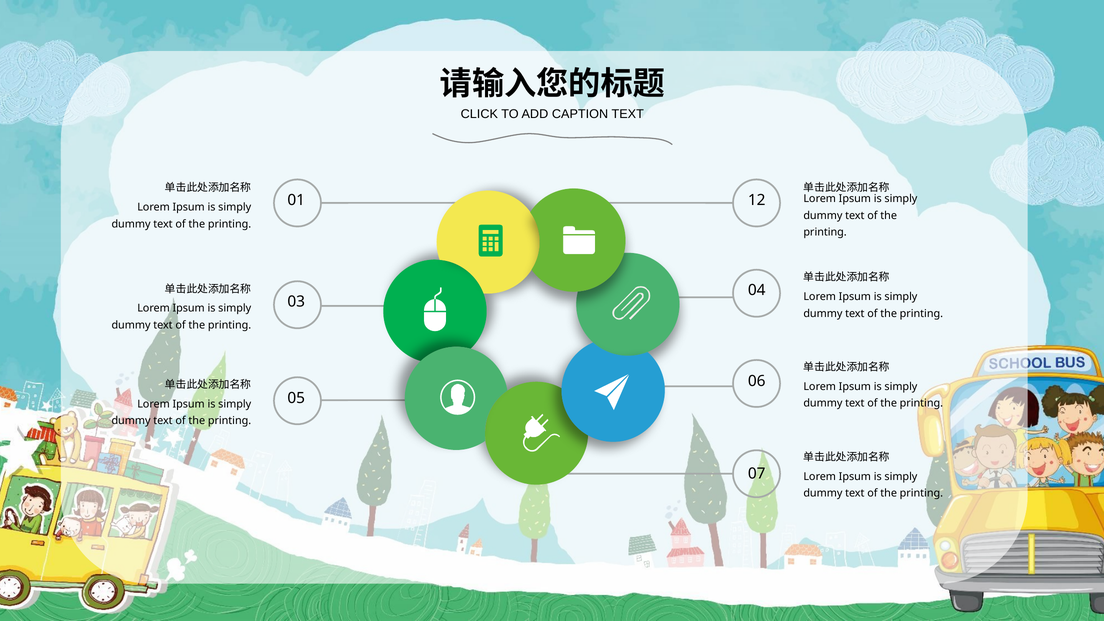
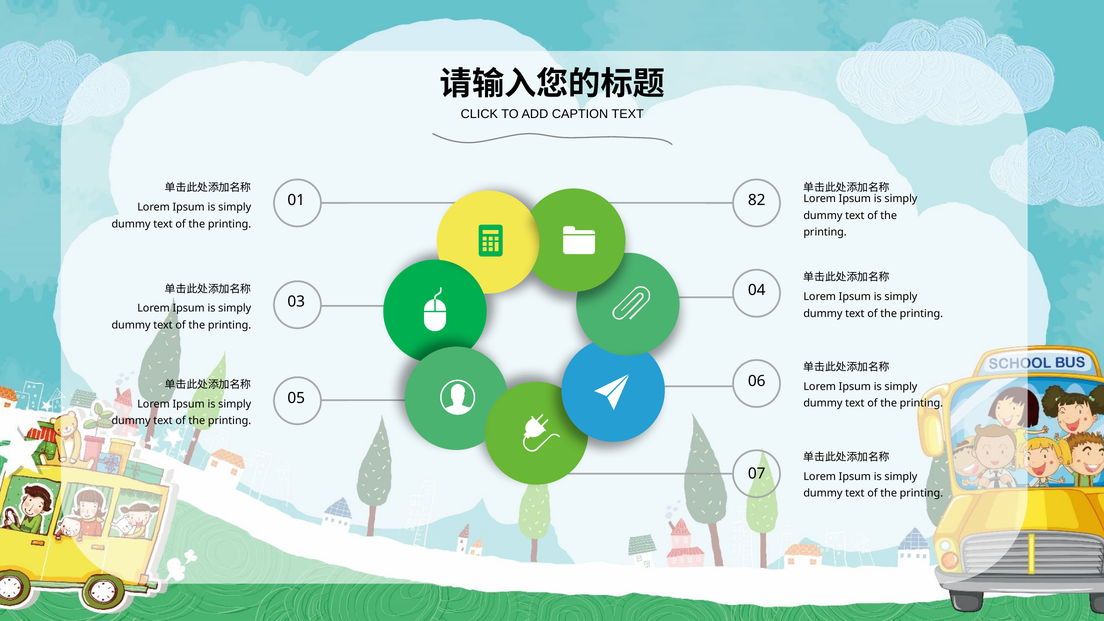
12: 12 -> 82
